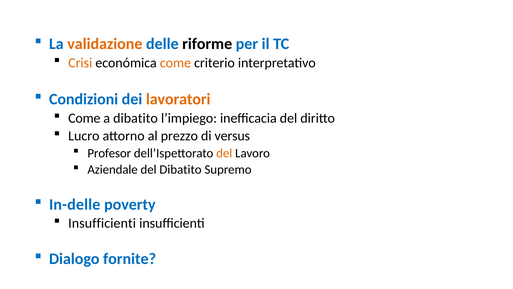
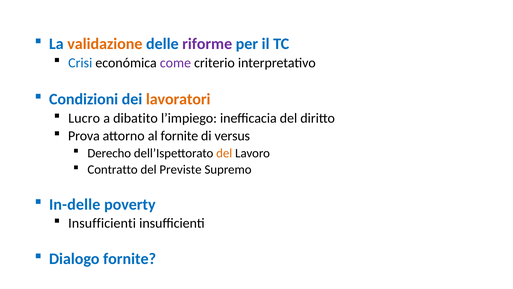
riforme colour: black -> purple
Crisi colour: orange -> blue
come at (175, 63) colour: orange -> purple
Come at (84, 118): Come -> Lucro
Lucro: Lucro -> Prova
al prezzo: prezzo -> fornite
Profesor: Profesor -> Derecho
Aziendale: Aziendale -> Contratto
del Dibatito: Dibatito -> Previste
